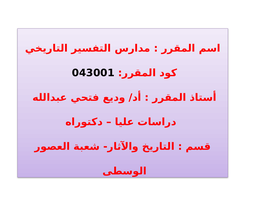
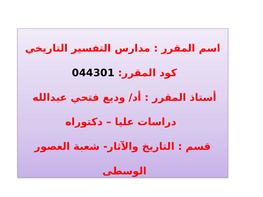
043001: 043001 -> 044301
